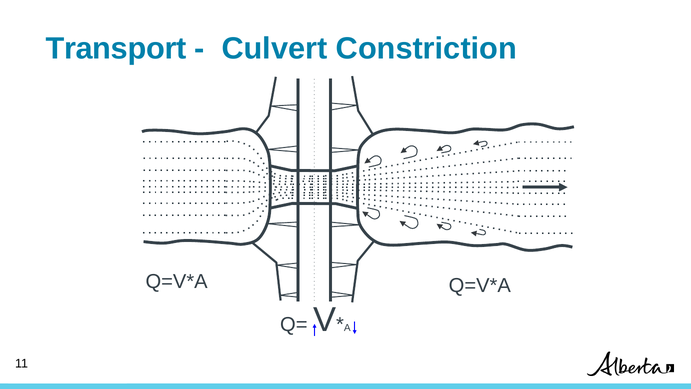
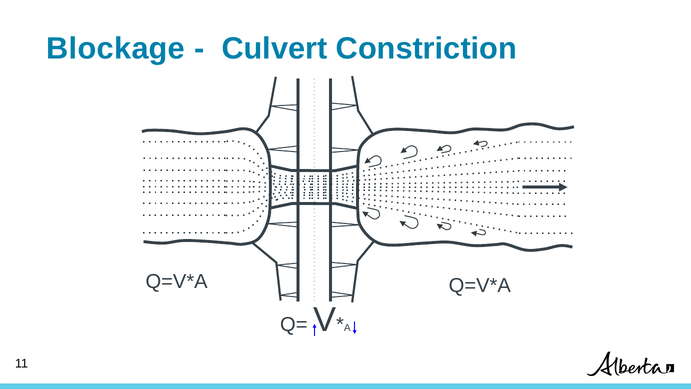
Transport: Transport -> Blockage
